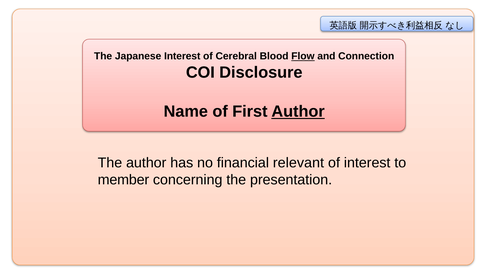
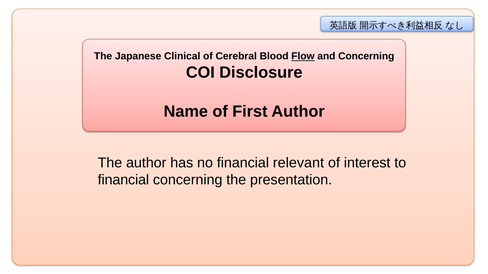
Japanese Interest: Interest -> Clinical
and Connection: Connection -> Concerning
Author at (298, 112) underline: present -> none
member at (123, 180): member -> financial
